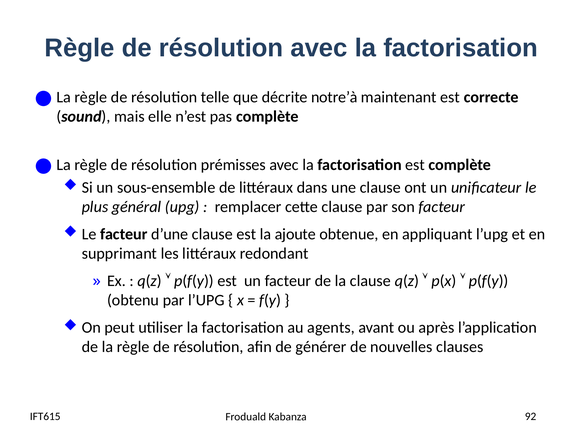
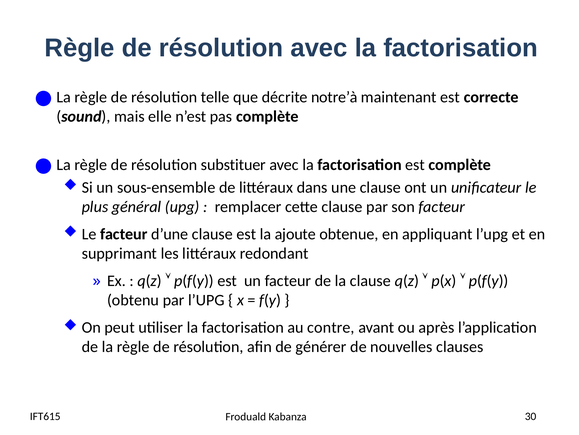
prémisses: prémisses -> substituer
agents: agents -> contre
92: 92 -> 30
